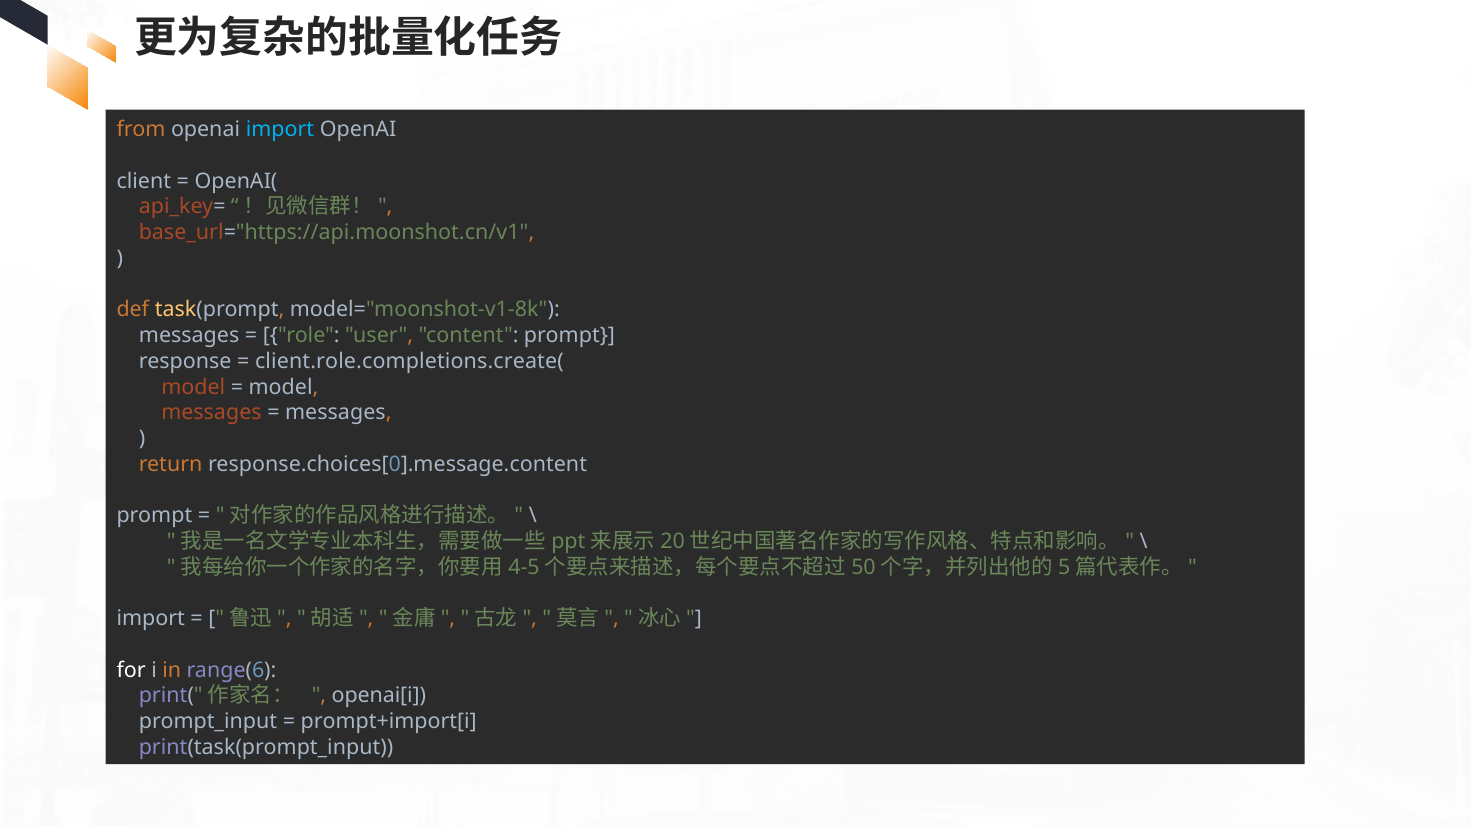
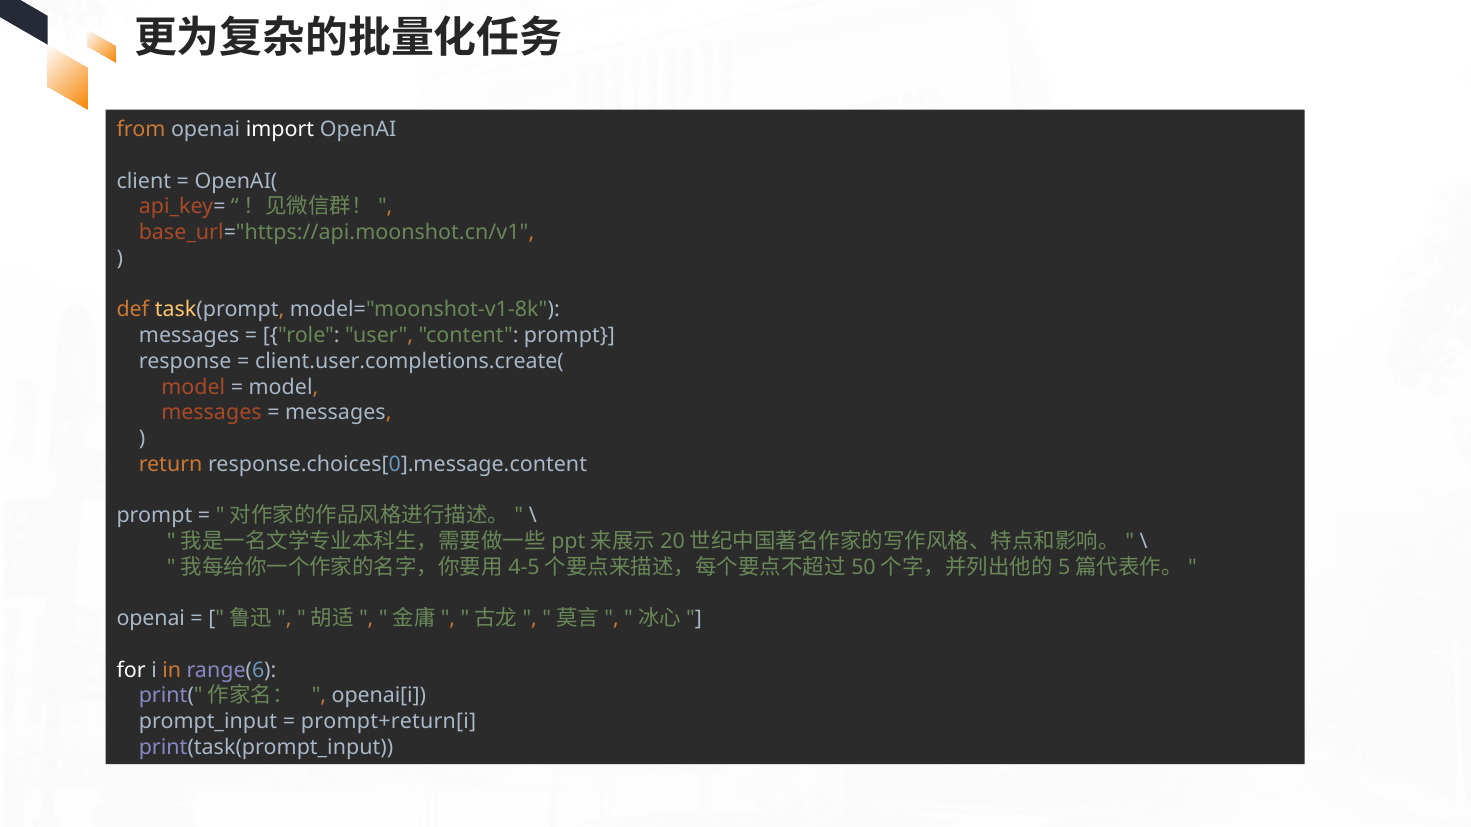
import at (280, 130) colour: light blue -> white
client.role.completions.create(: client.role.completions.create( -> client.user.completions.create(
import at (151, 619): import -> openai
prompt+import[i: prompt+import[i -> prompt+return[i
